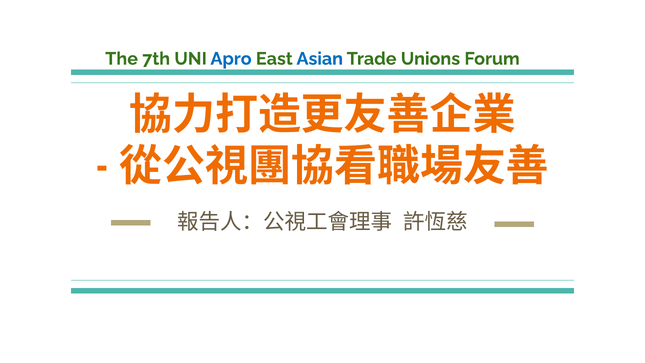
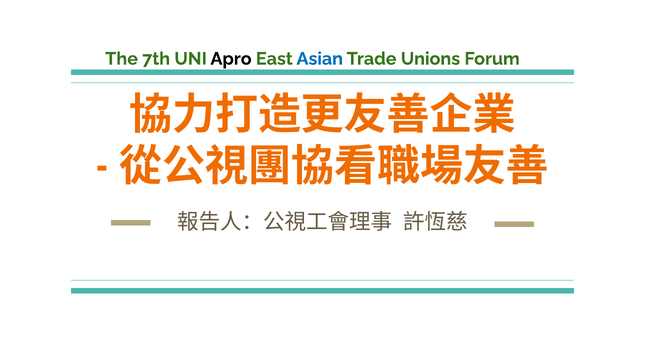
Apro colour: blue -> black
